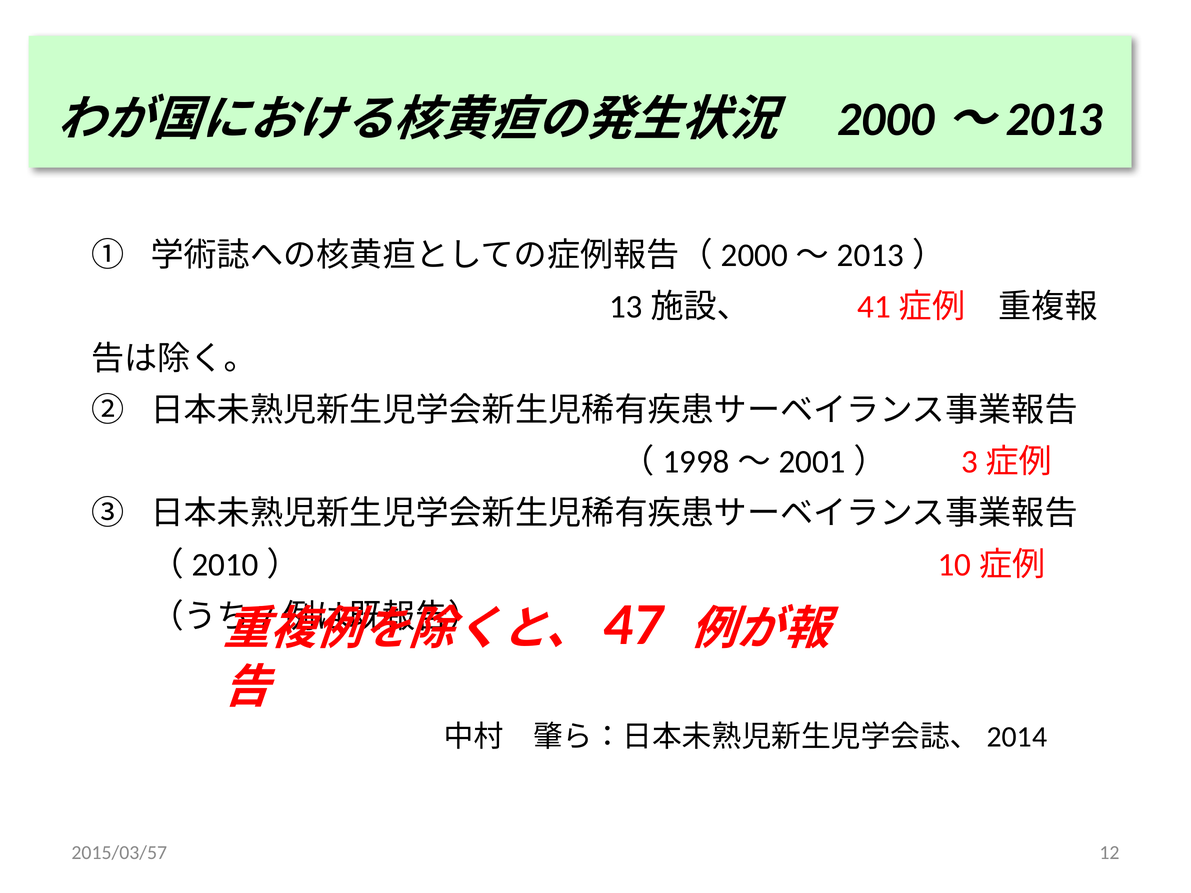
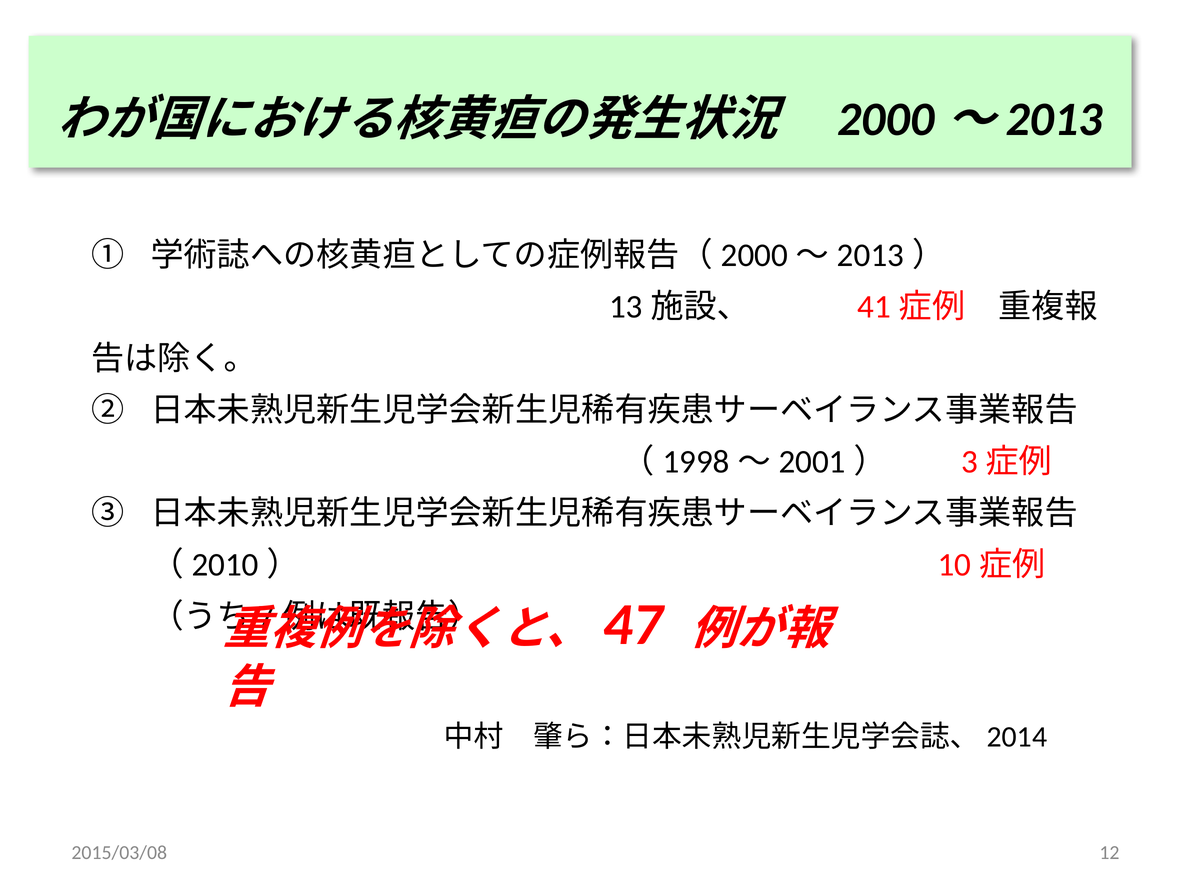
2015/03/57: 2015/03/57 -> 2015/03/08
